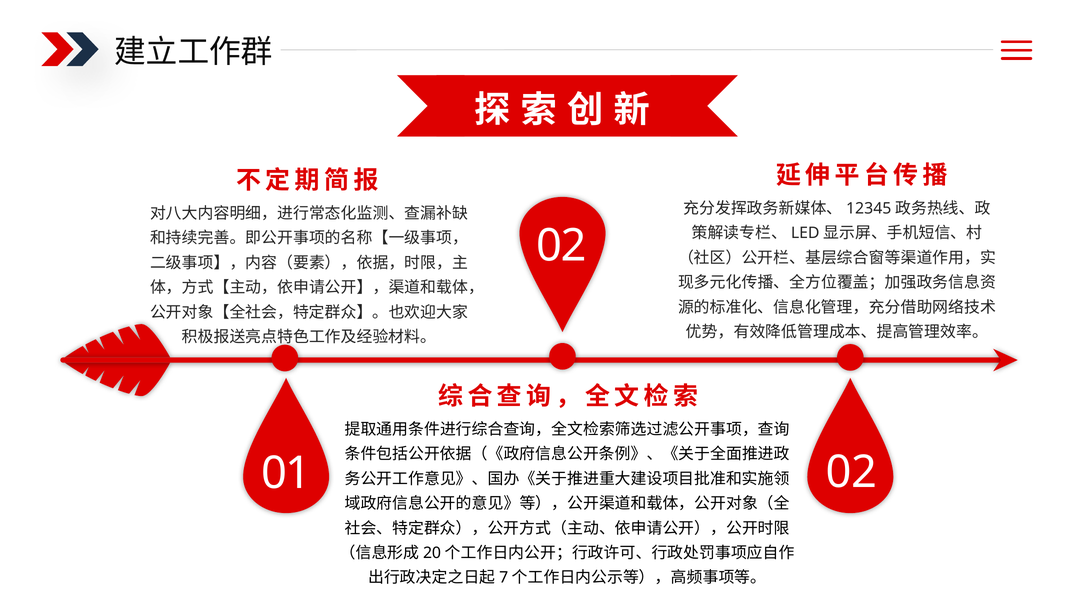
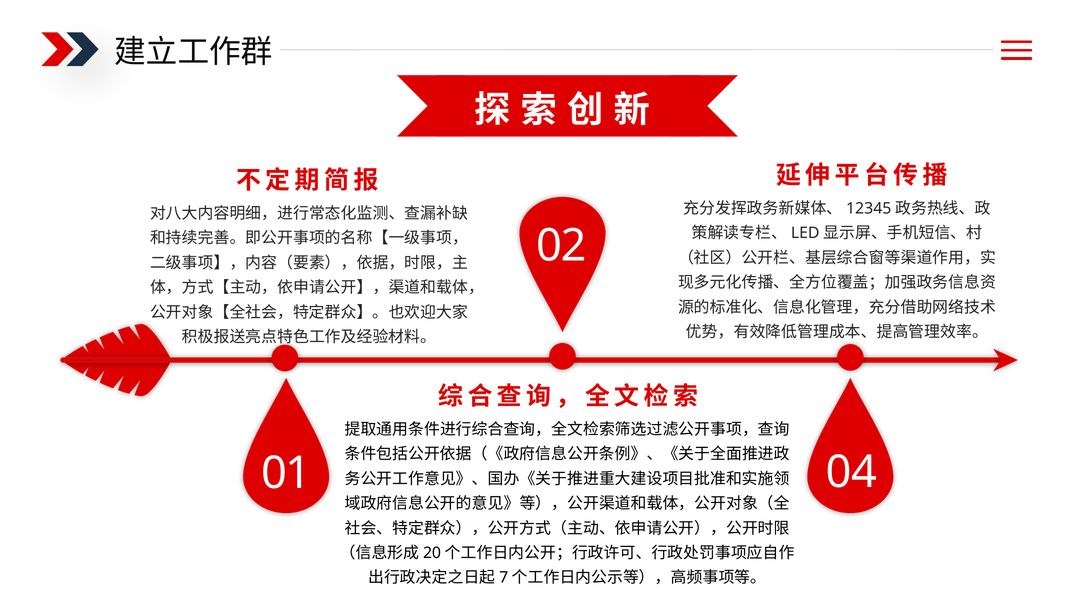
01 02: 02 -> 04
